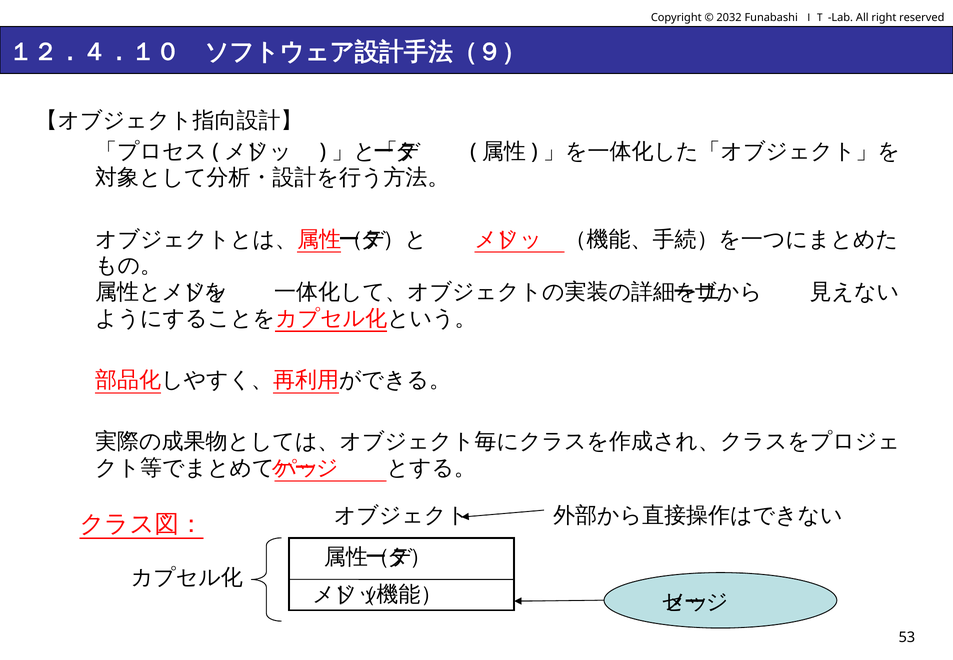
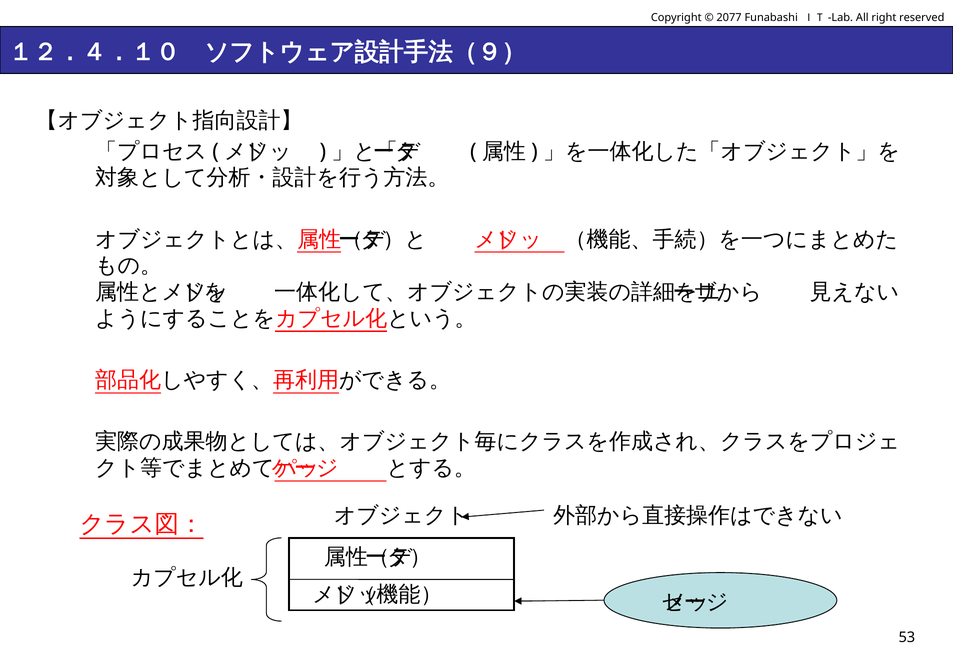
2032: 2032 -> 2077
